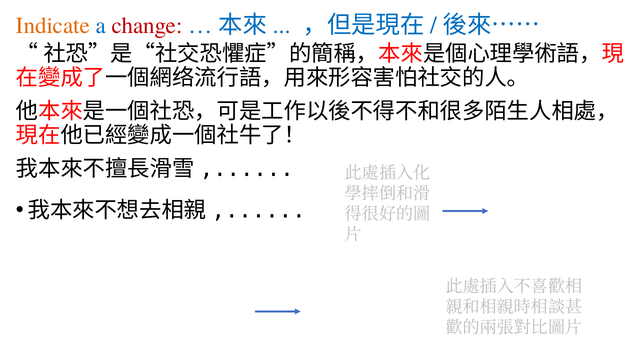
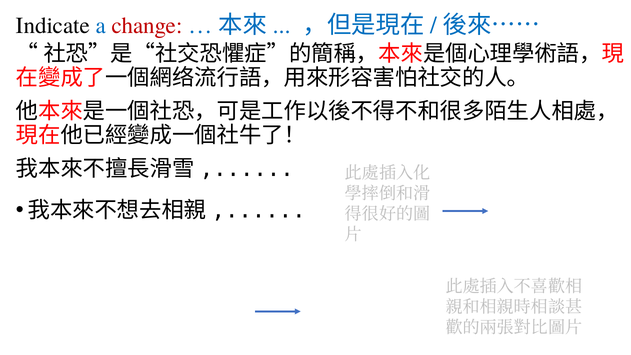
Indicate colour: orange -> black
